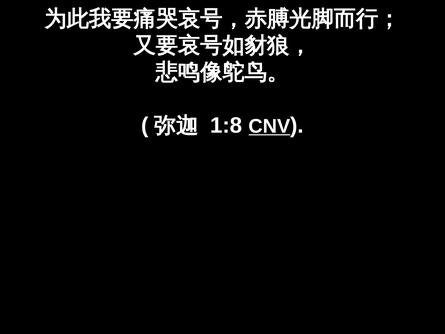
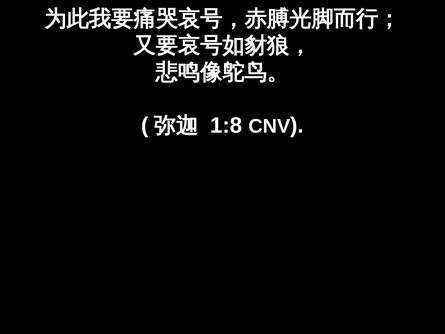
CNV underline: present -> none
